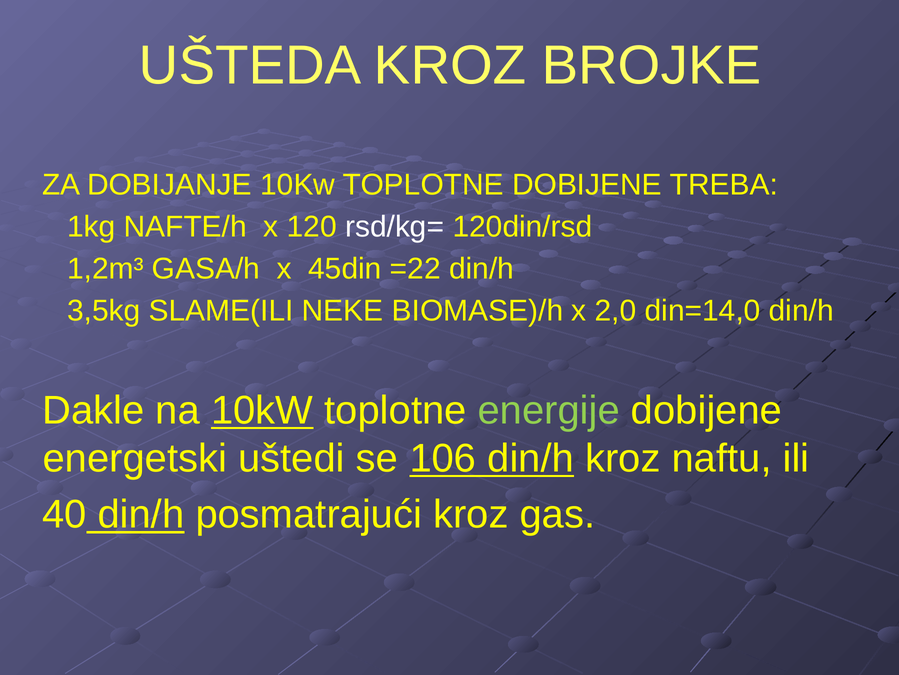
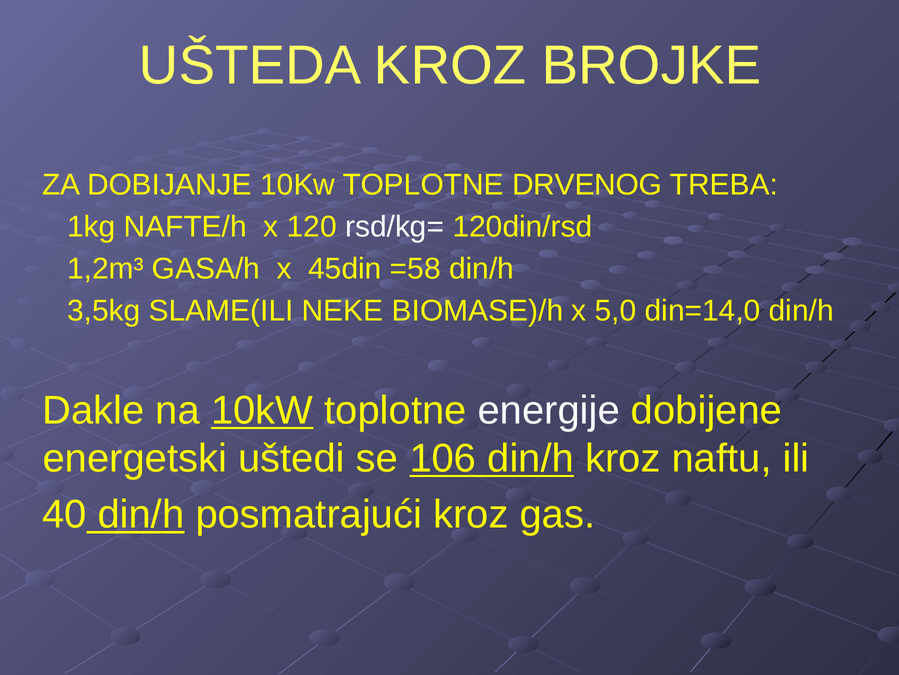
TOPLOTNE DOBIJENE: DOBIJENE -> DRVENOG
=22: =22 -> =58
2,0: 2,0 -> 5,0
energije colour: light green -> white
